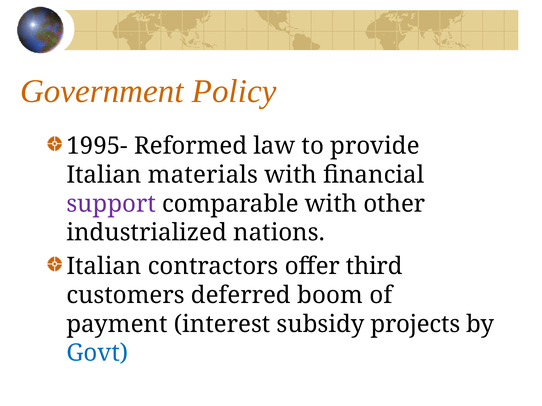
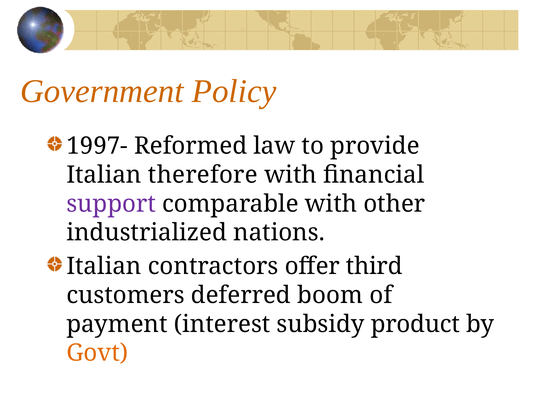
1995-: 1995- -> 1997-
materials: materials -> therefore
projects: projects -> product
Govt colour: blue -> orange
